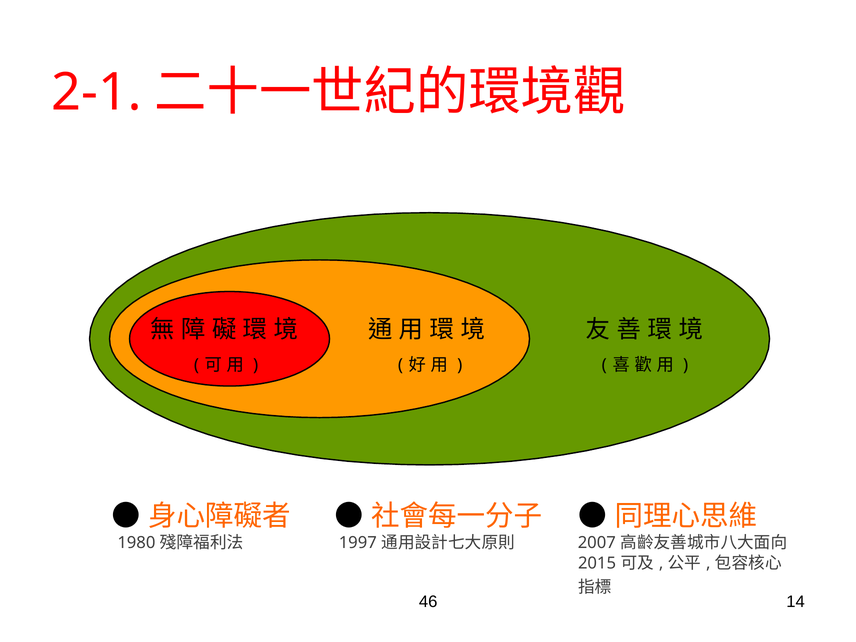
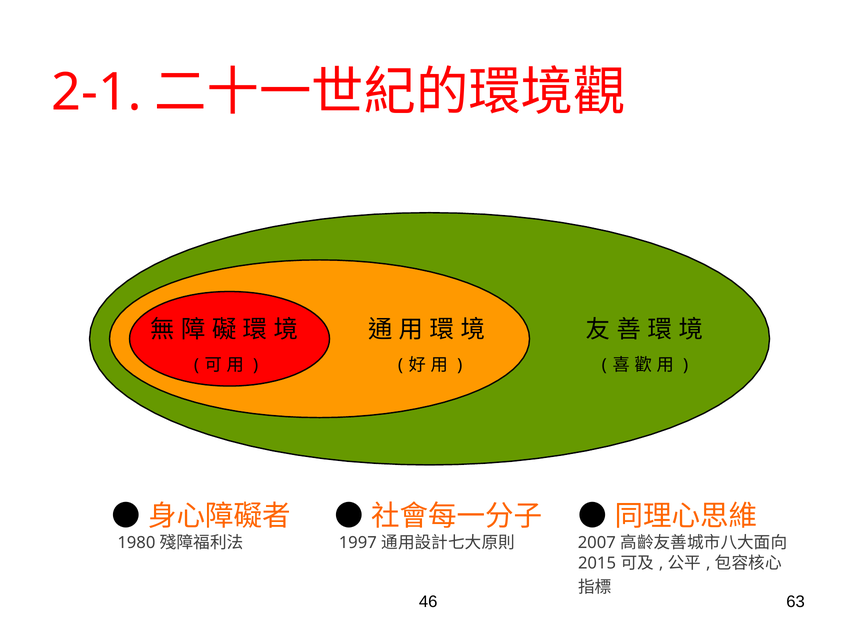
14: 14 -> 63
